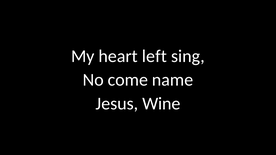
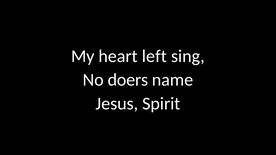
come: come -> doers
Wine: Wine -> Spirit
